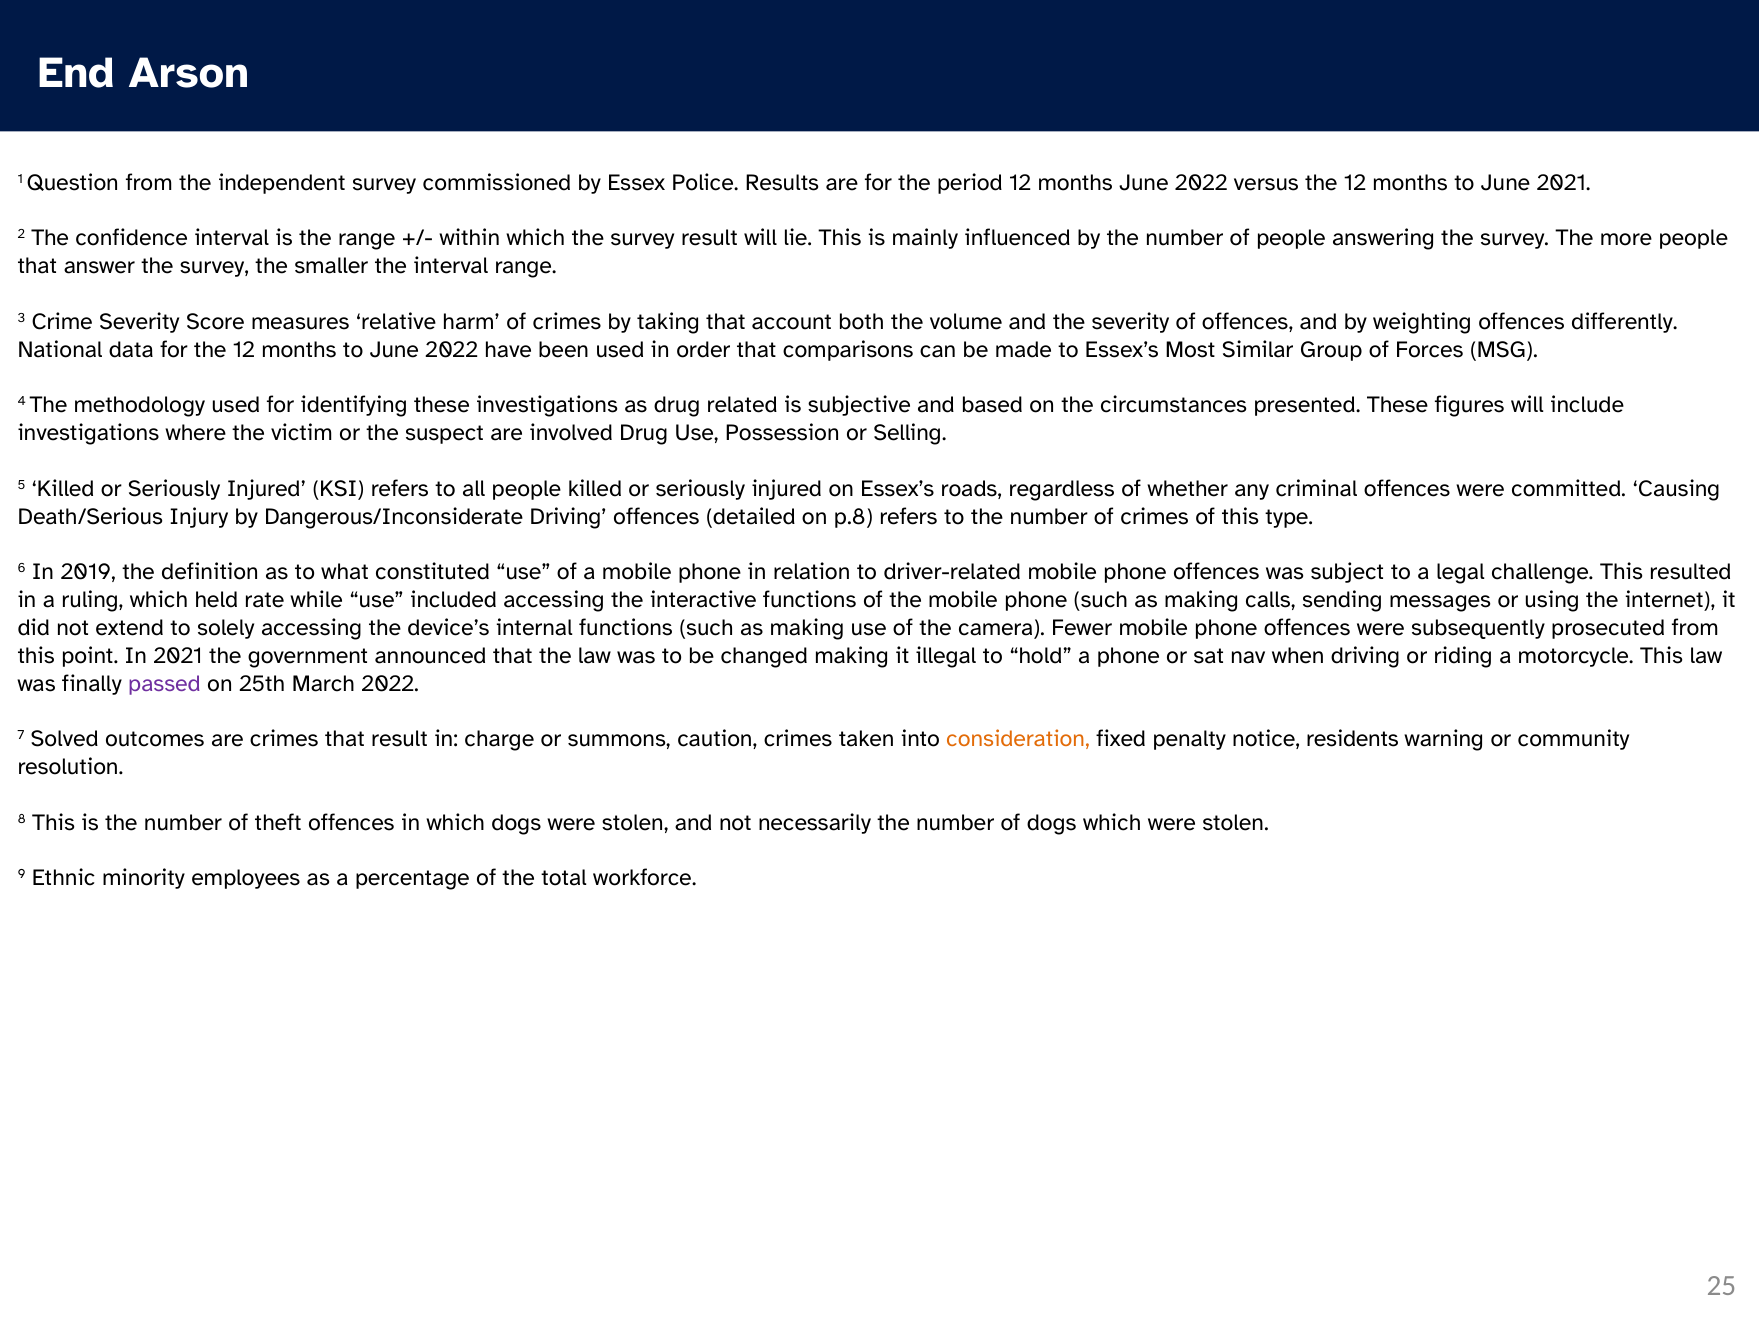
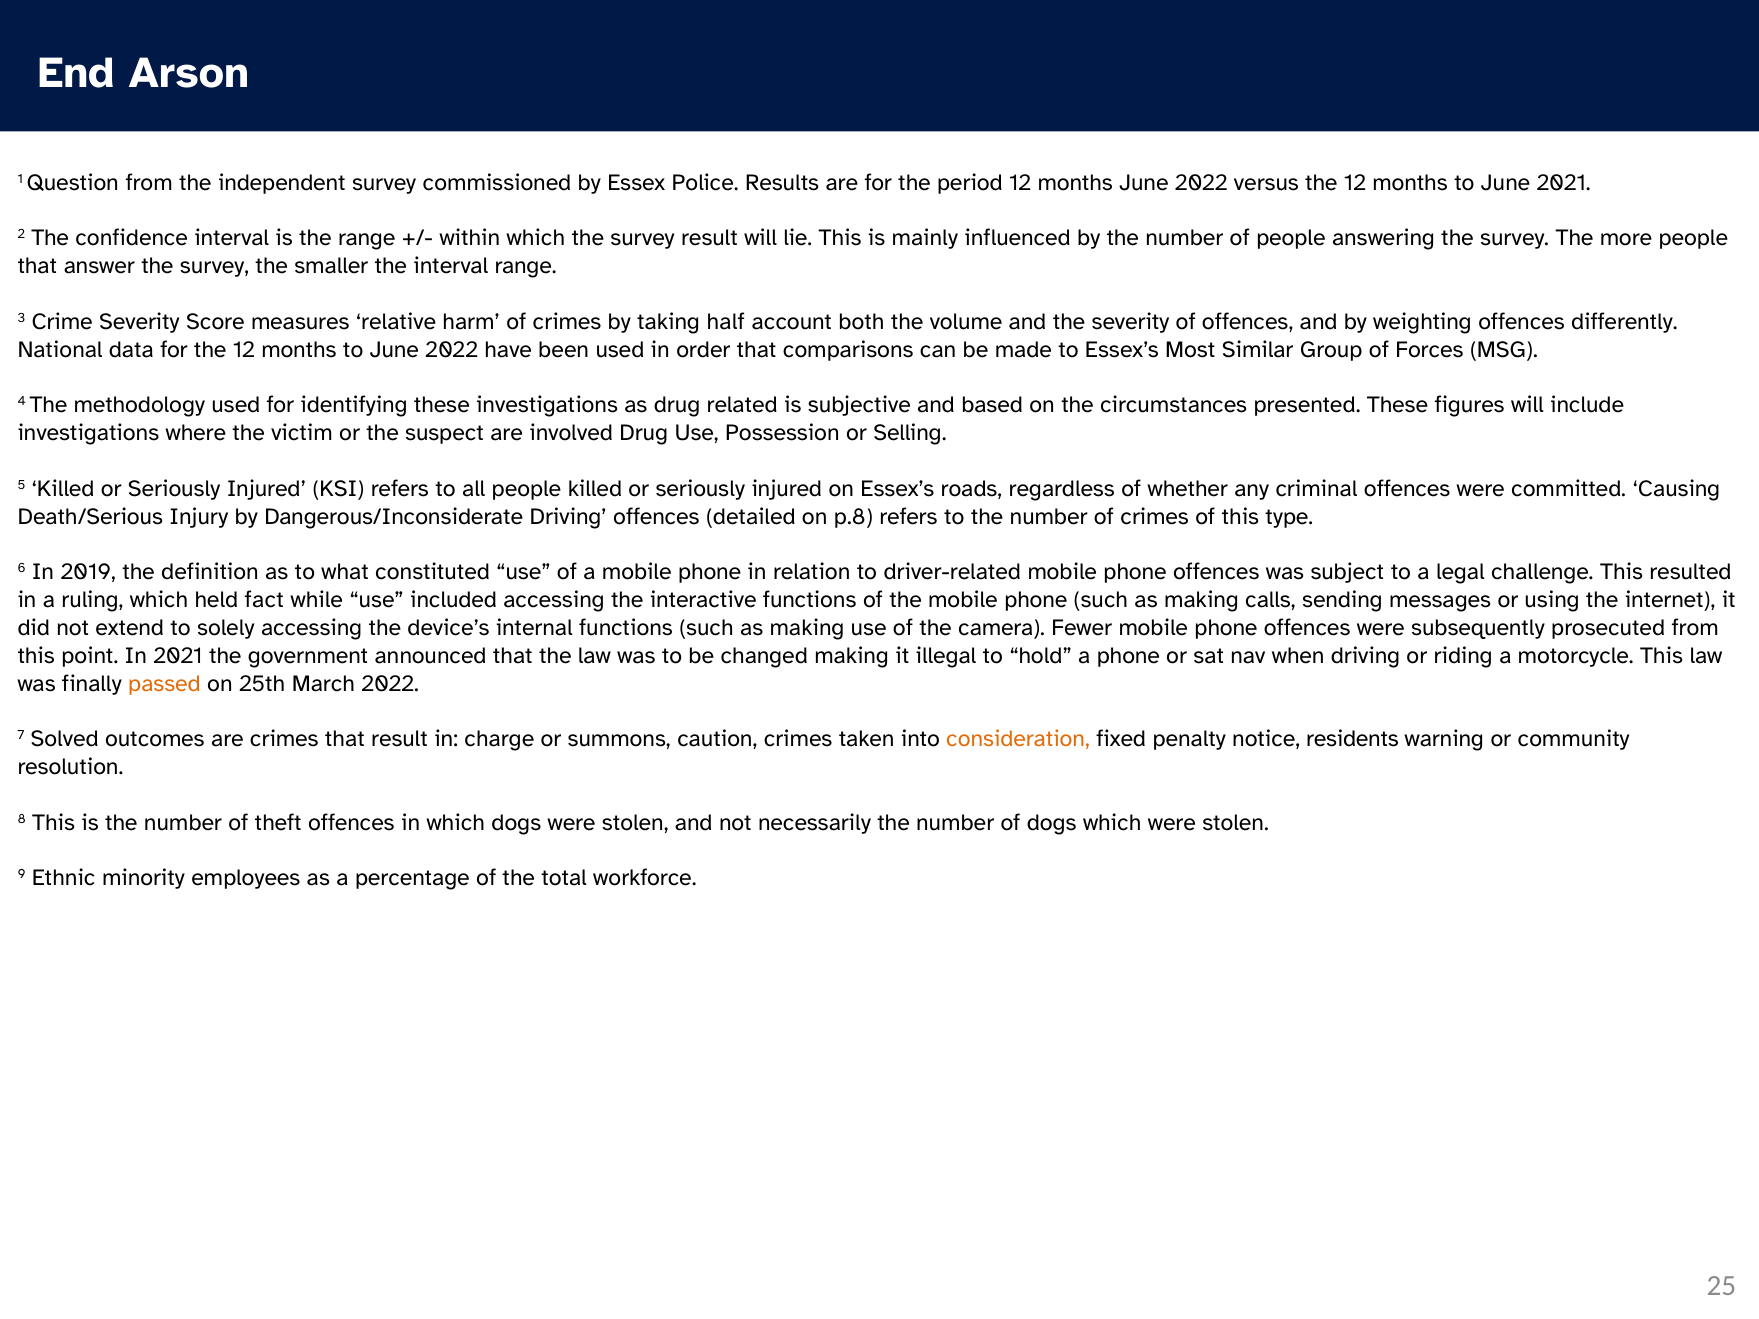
taking that: that -> half
rate: rate -> fact
passed colour: purple -> orange
